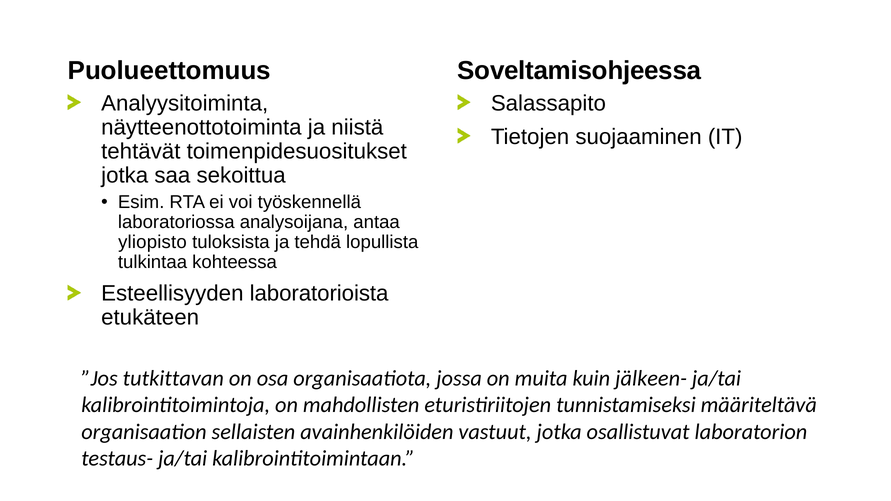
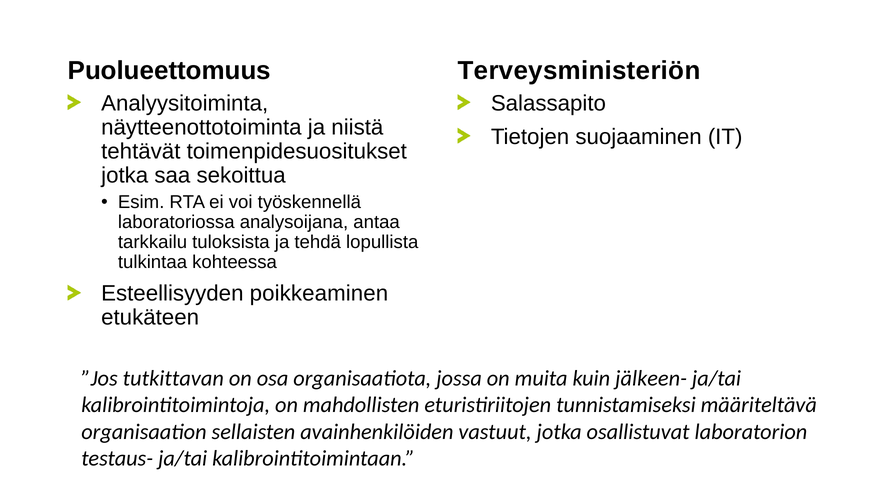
Soveltamisohjeessa: Soveltamisohjeessa -> Terveysministeriön
yliopisto: yliopisto -> tarkkailu
laboratorioista: laboratorioista -> poikkeaminen
